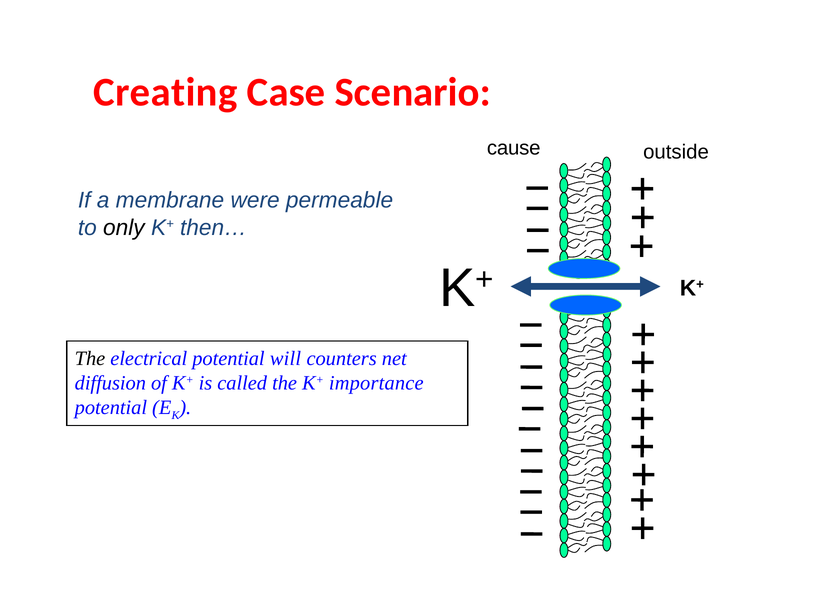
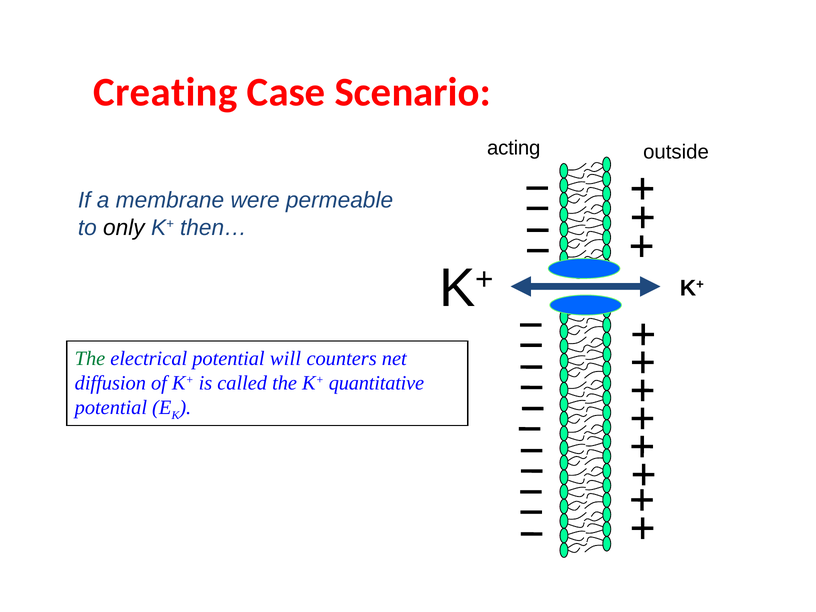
cause: cause -> acting
The at (90, 359) colour: black -> green
importance: importance -> quantitative
